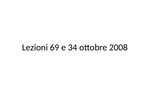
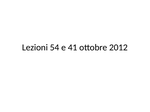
69: 69 -> 54
34: 34 -> 41
2008: 2008 -> 2012
